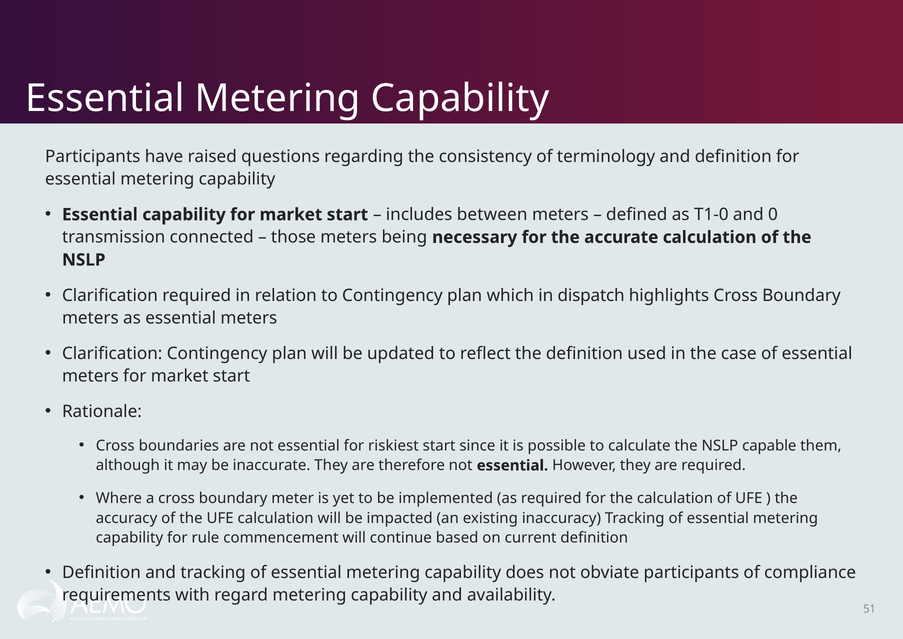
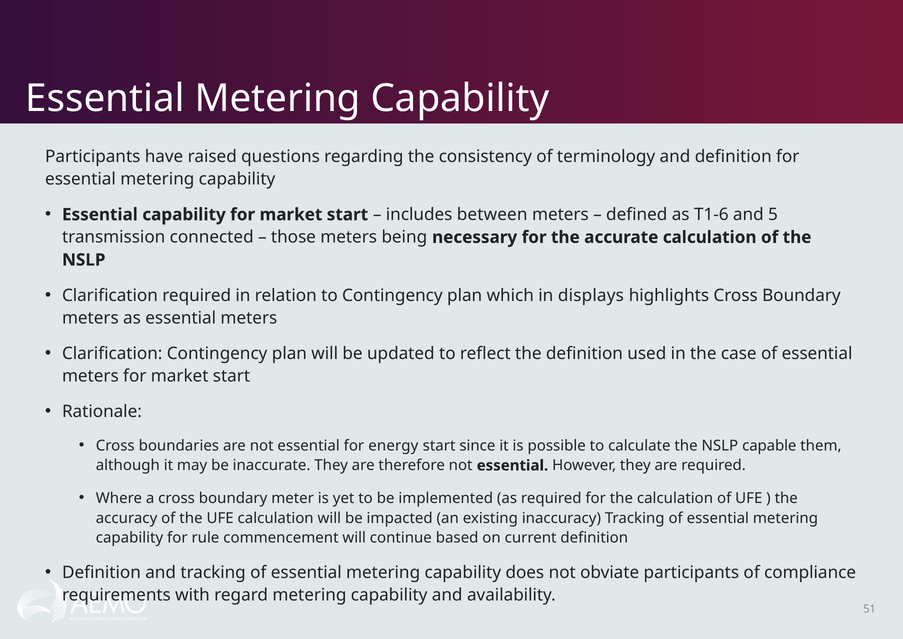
T1-0: T1-0 -> T1-6
0: 0 -> 5
dispatch: dispatch -> displays
riskiest: riskiest -> energy
